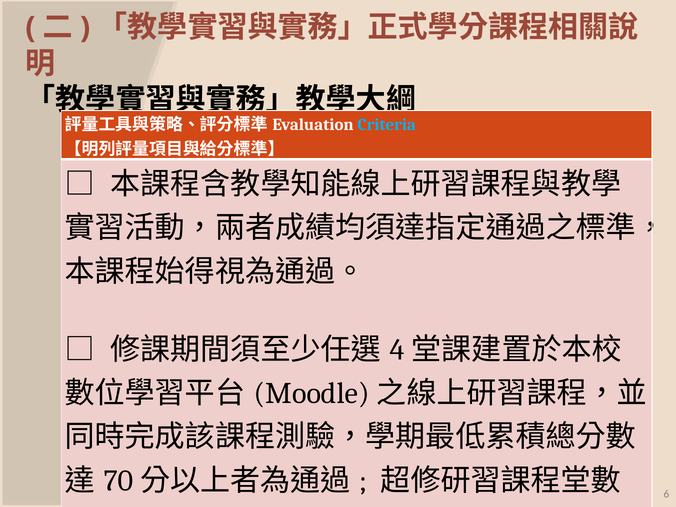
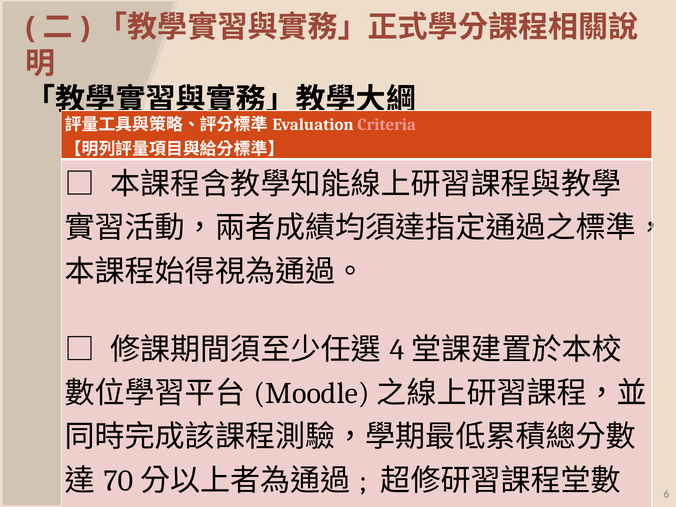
Criteria colour: light blue -> pink
